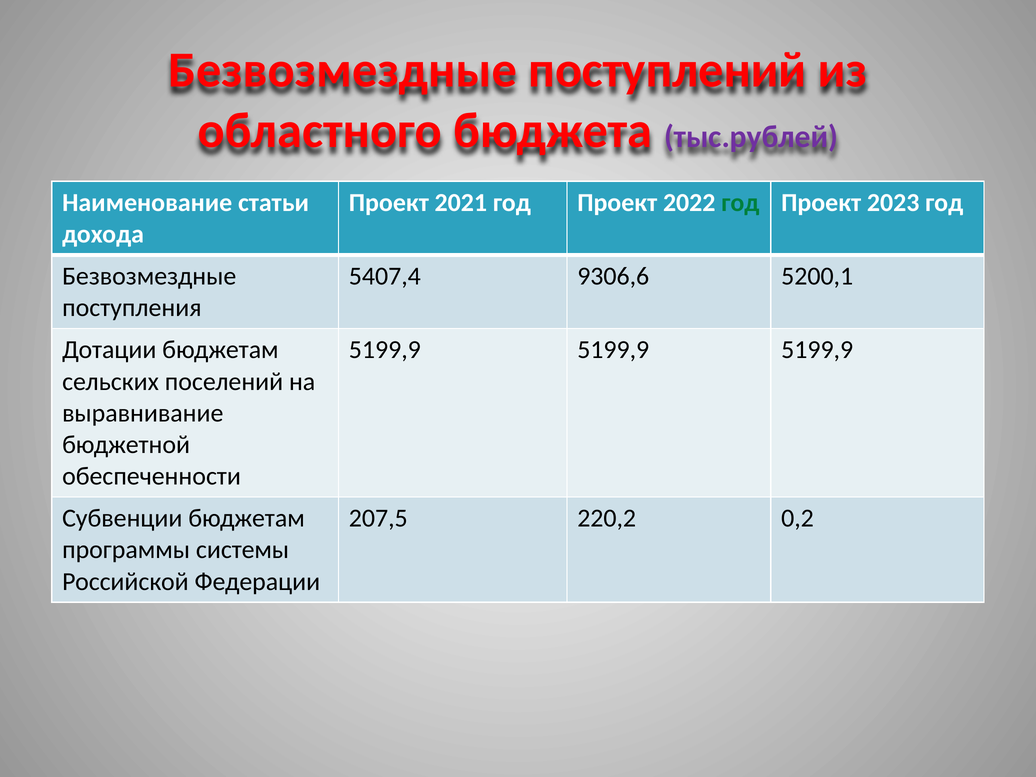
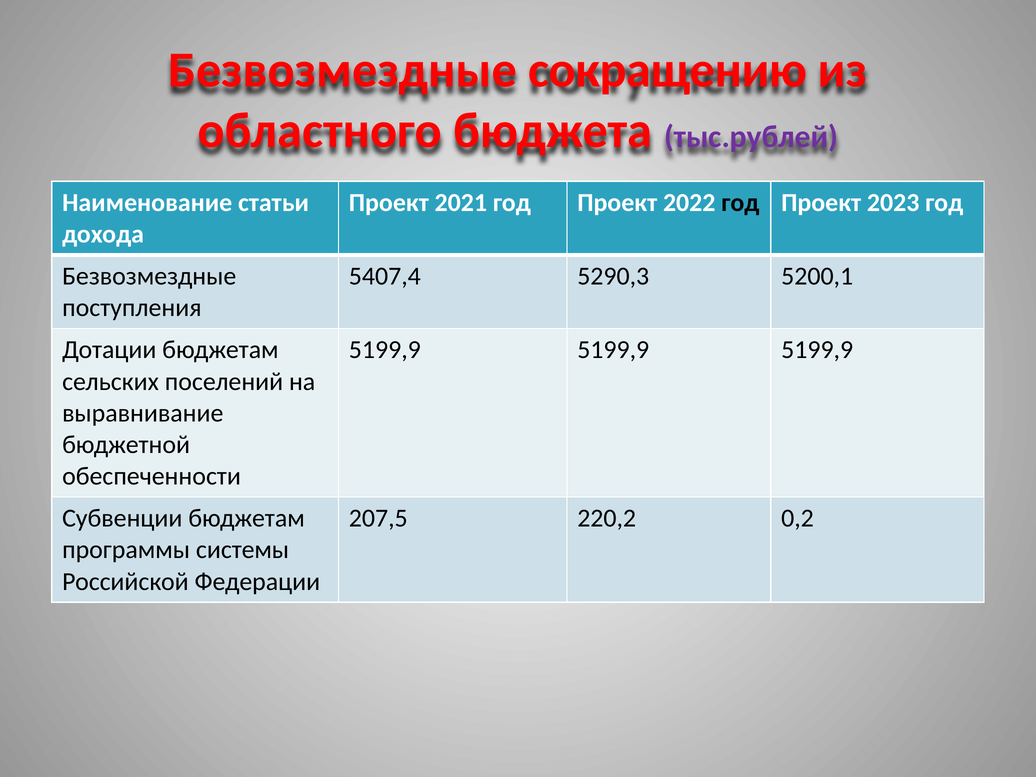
поступлений: поступлений -> сокращению
год at (740, 203) colour: green -> black
9306,6: 9306,6 -> 5290,3
